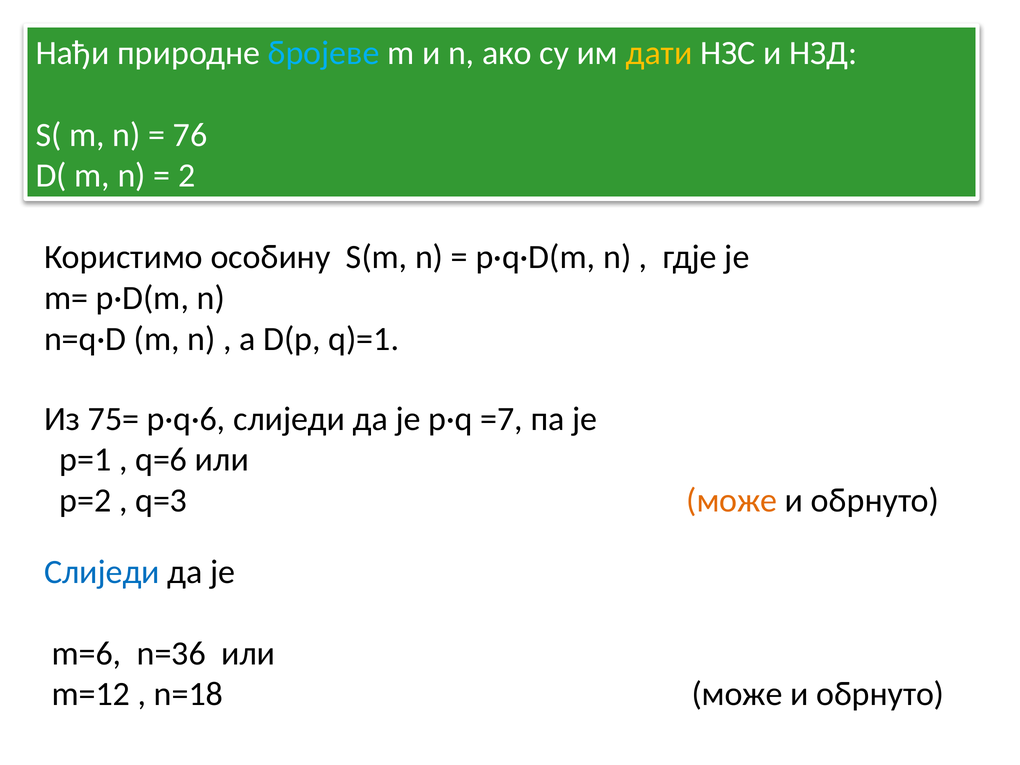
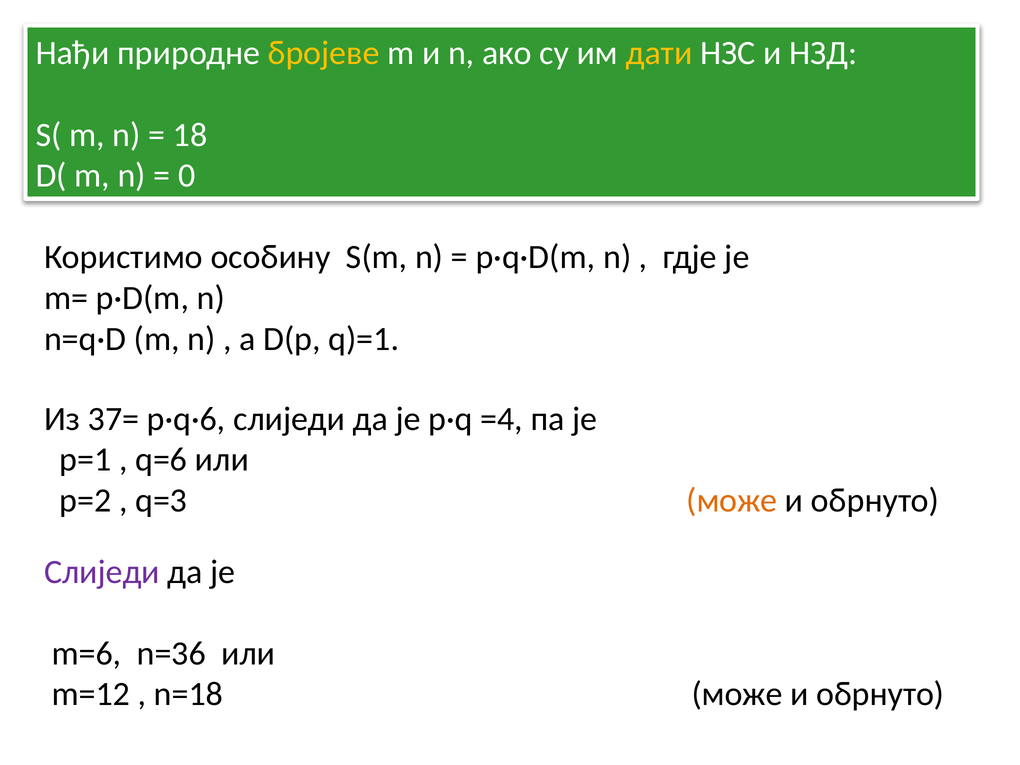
бројеве colour: light blue -> yellow
76: 76 -> 18
2: 2 -> 0
75=: 75= -> 37=
=7: =7 -> =4
Слиједи at (102, 572) colour: blue -> purple
